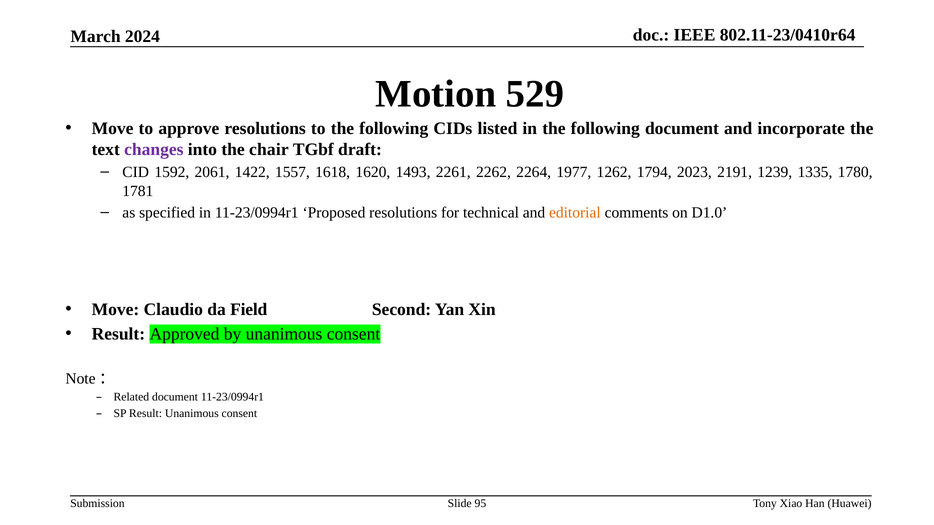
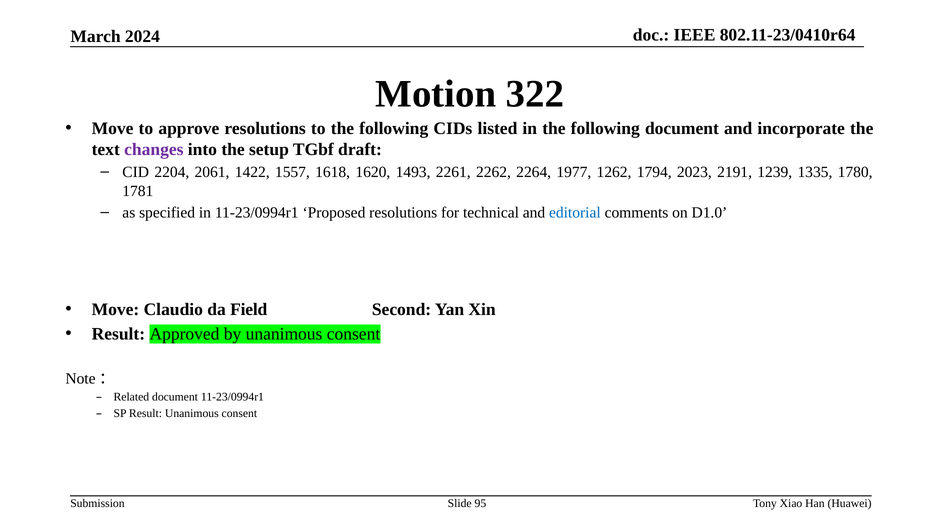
529: 529 -> 322
chair: chair -> setup
1592: 1592 -> 2204
editorial colour: orange -> blue
